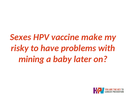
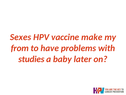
risky: risky -> from
mining: mining -> studies
